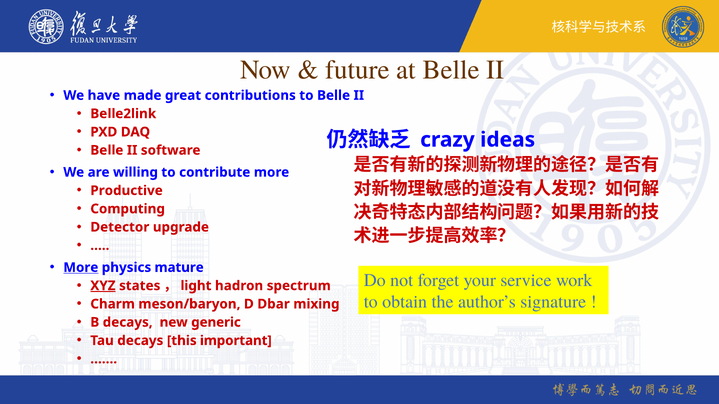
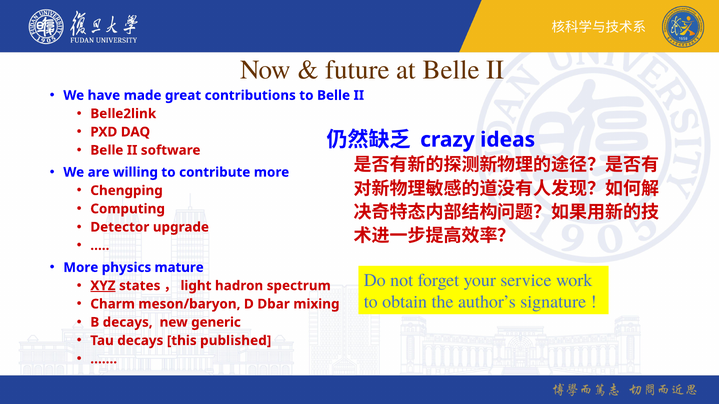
Productive: Productive -> Chengping
More at (81, 268) underline: present -> none
important: important -> published
